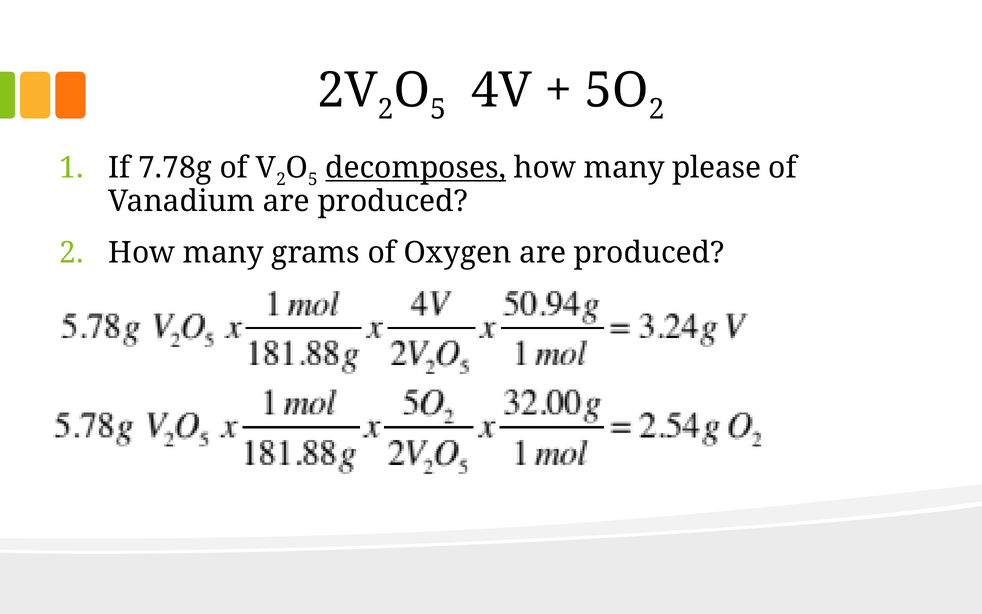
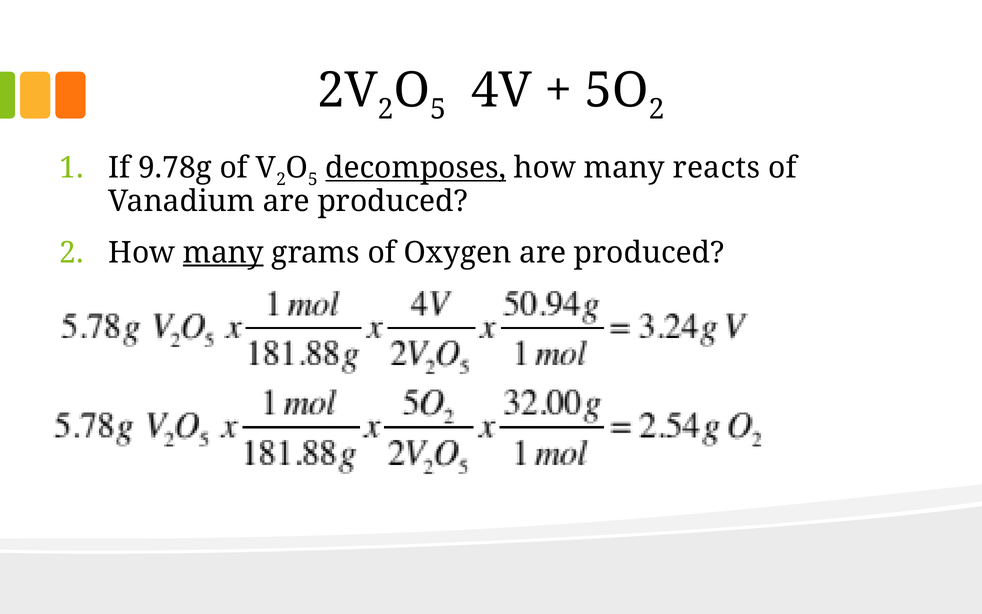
7.78g: 7.78g -> 9.78g
please: please -> reacts
many at (223, 253) underline: none -> present
